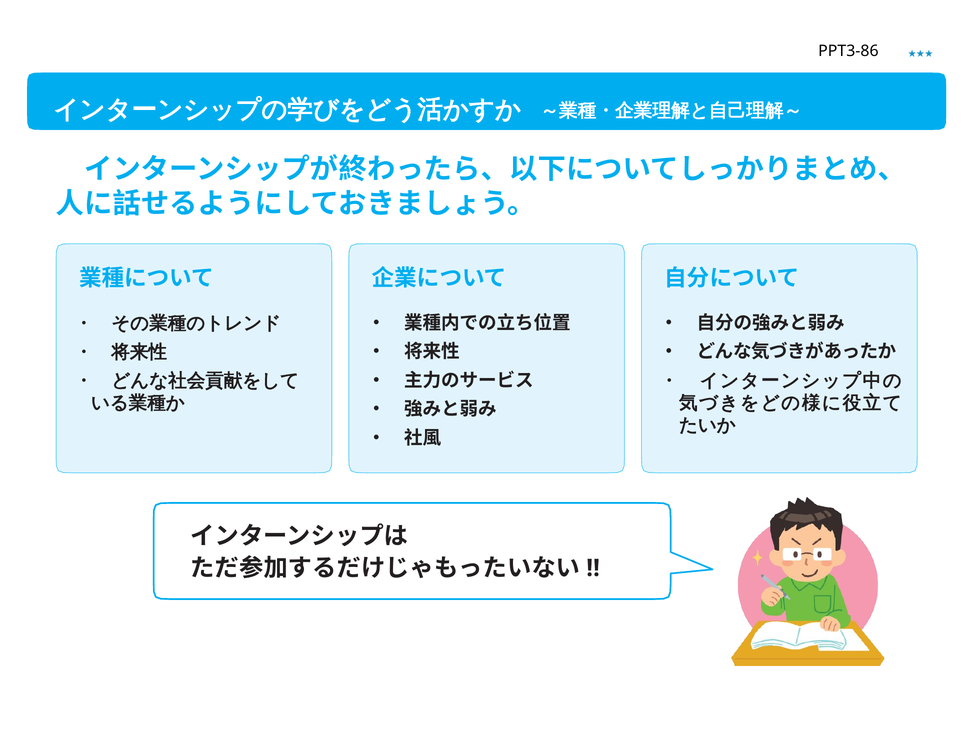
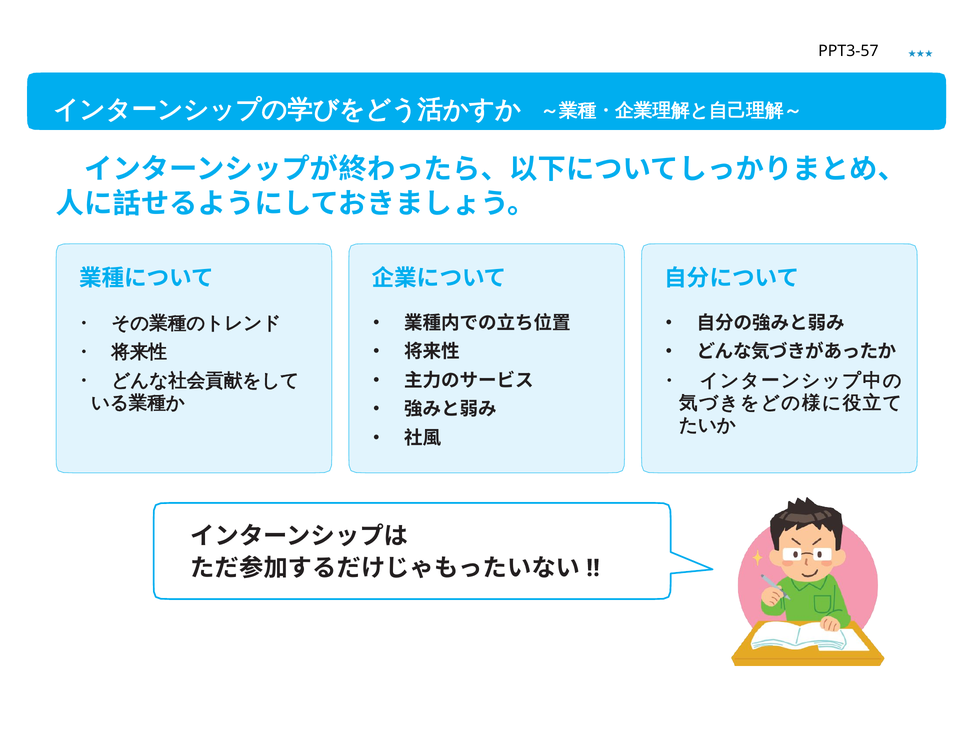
PPT3-86: PPT3-86 -> PPT3-57
